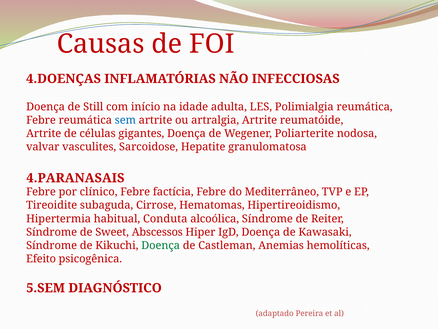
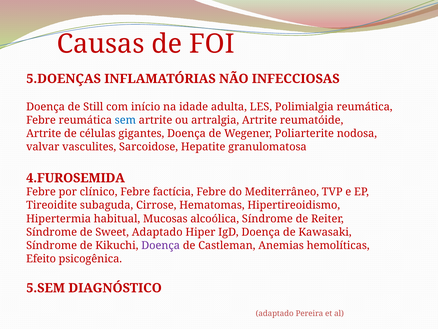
4.DOENÇAS: 4.DOENÇAS -> 5.DOENÇAS
4.PARANASAIS: 4.PARANASAIS -> 4.FUROSEMIDA
Conduta: Conduta -> Mucosas
Sweet Abscessos: Abscessos -> Adaptado
Doença at (161, 245) colour: green -> purple
